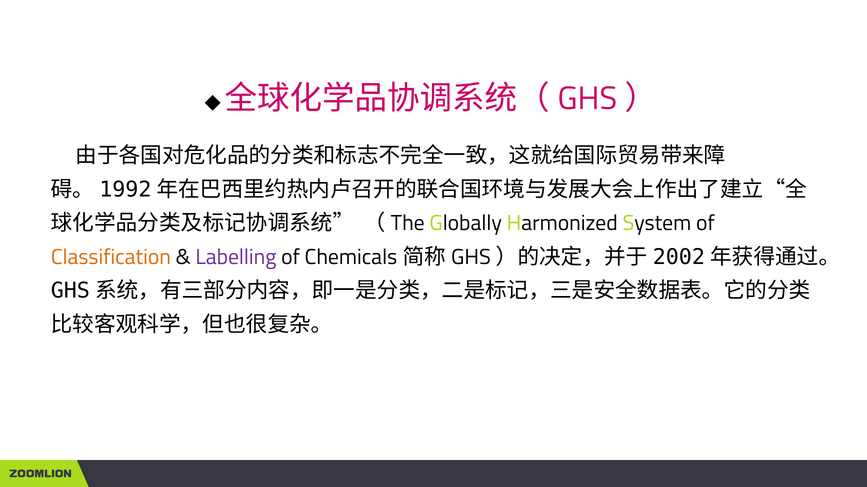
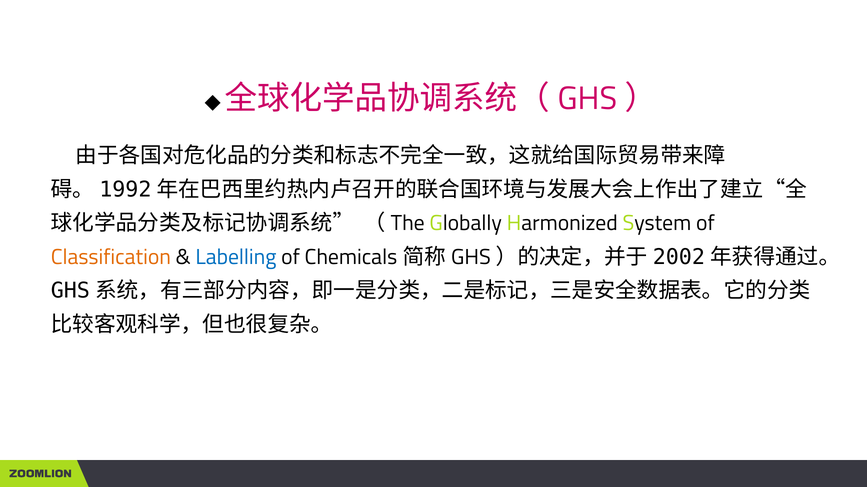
Labelling colour: purple -> blue
